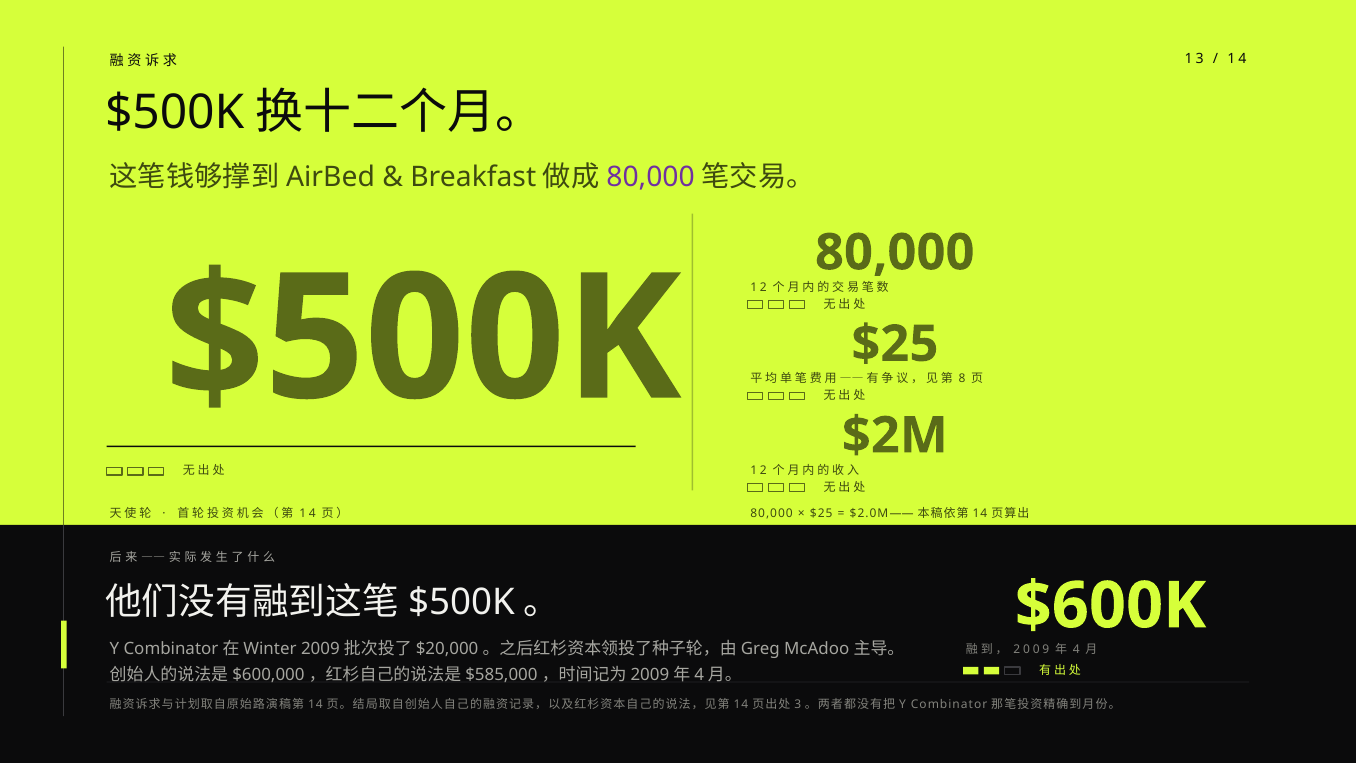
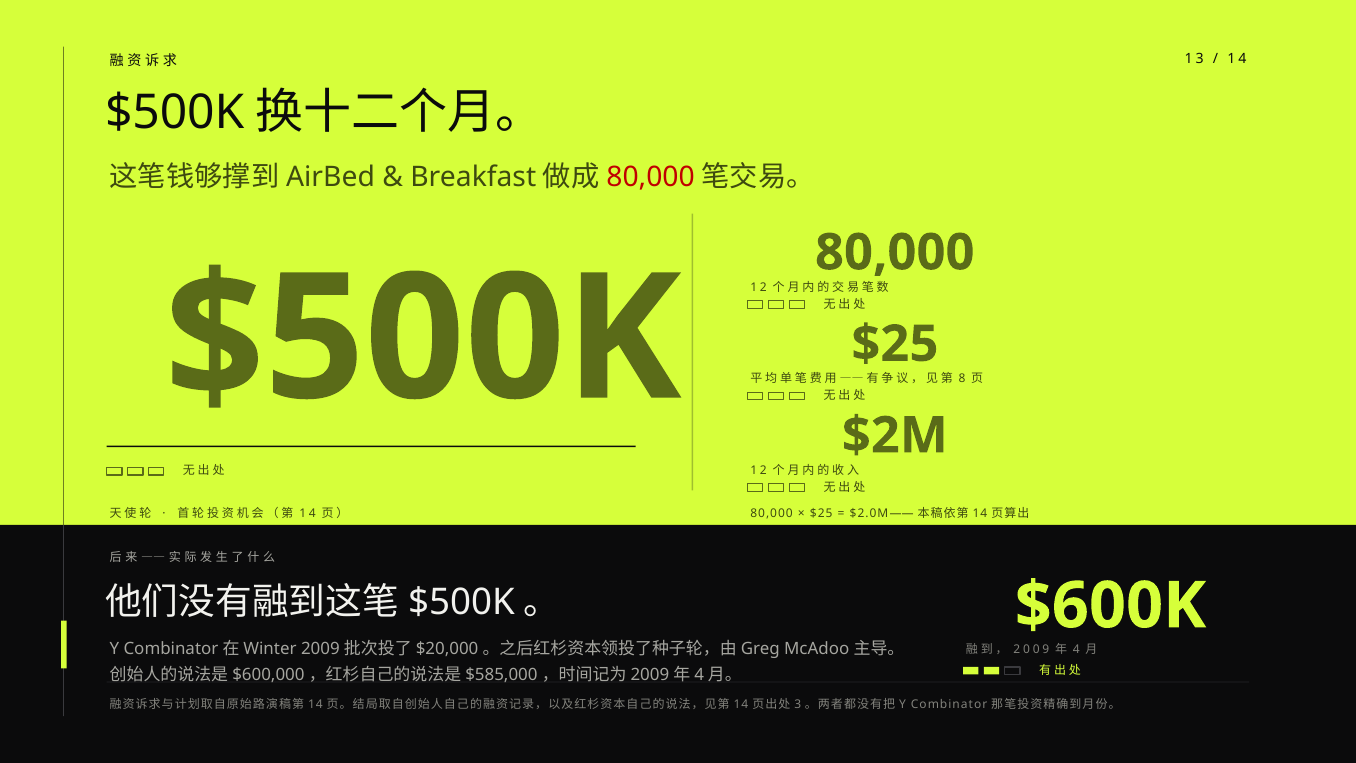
80,000 at (651, 177) colour: purple -> red
